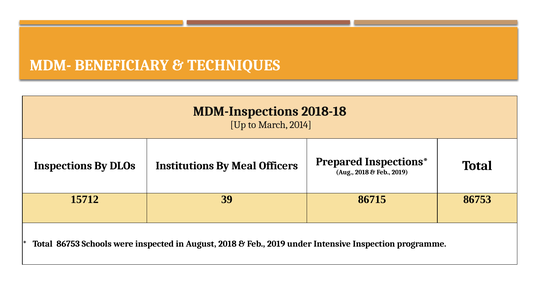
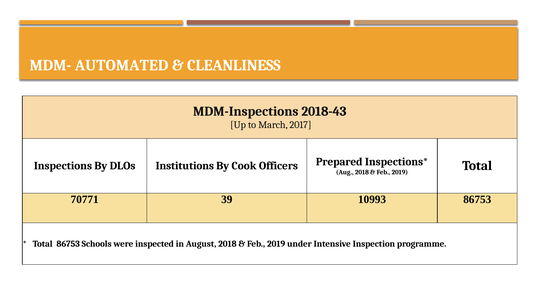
BENEFICIARY: BENEFICIARY -> AUTOMATED
TECHNIQUES: TECHNIQUES -> CLEANLINESS
2018-18: 2018-18 -> 2018-43
2014: 2014 -> 2017
Meal: Meal -> Cook
15712: 15712 -> 70771
86715: 86715 -> 10993
